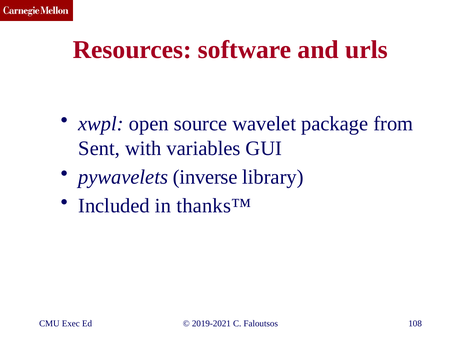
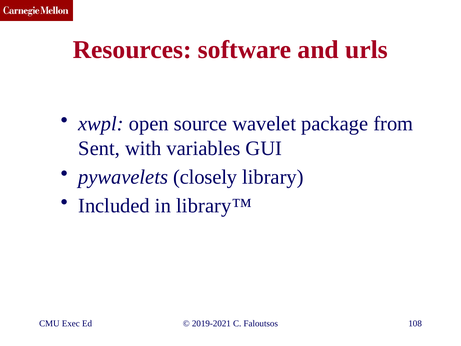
inverse: inverse -> closely
thanks™: thanks™ -> library™
